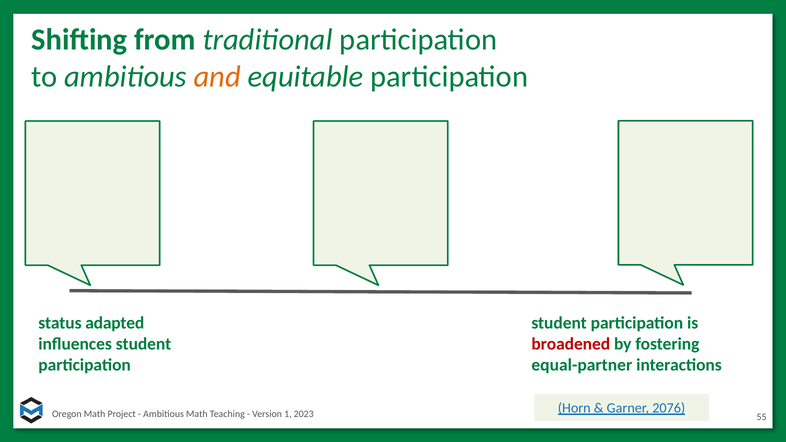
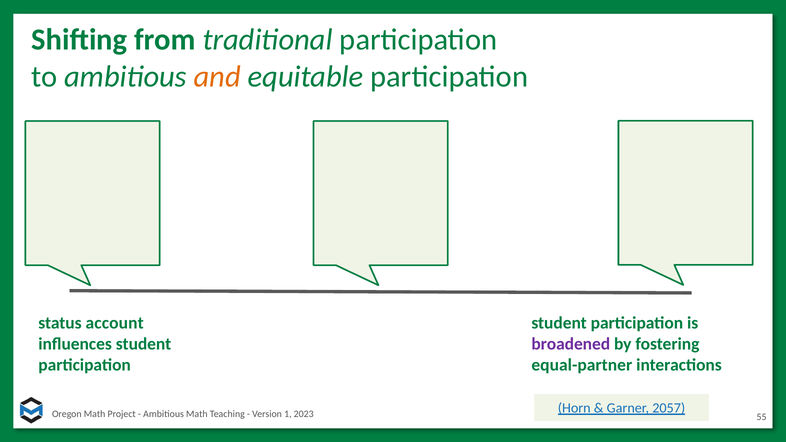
adapted: adapted -> account
broadened colour: red -> purple
2076: 2076 -> 2057
